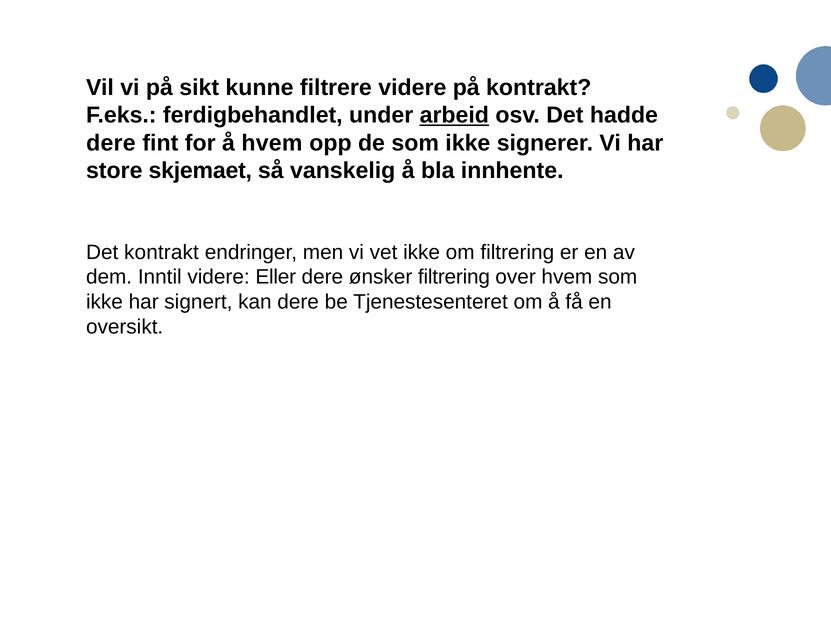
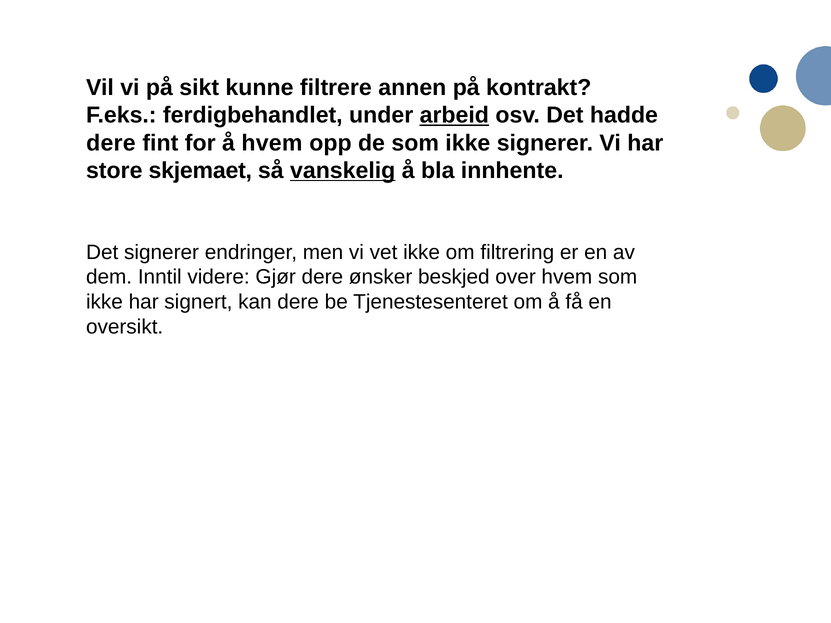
filtrere videre: videre -> annen
vanskelig underline: none -> present
Det kontrakt: kontrakt -> signerer
Eller: Eller -> Gjør
ønsker filtrering: filtrering -> beskjed
